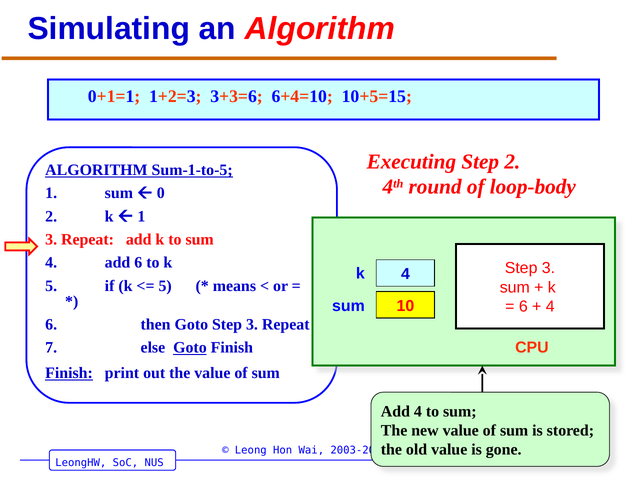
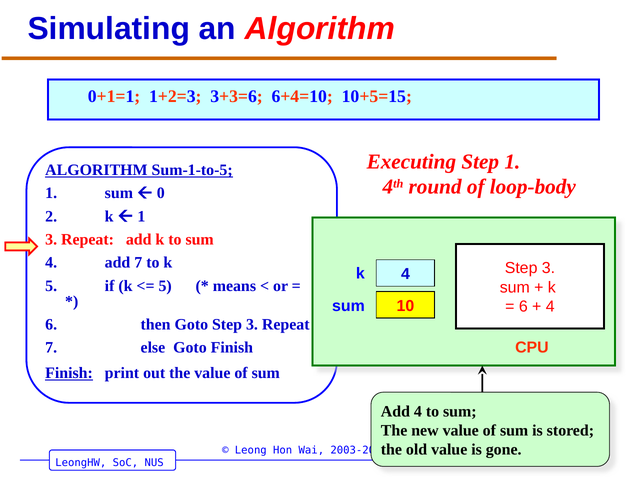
Step 2: 2 -> 1
add 6: 6 -> 7
Goto at (190, 348) underline: present -> none
